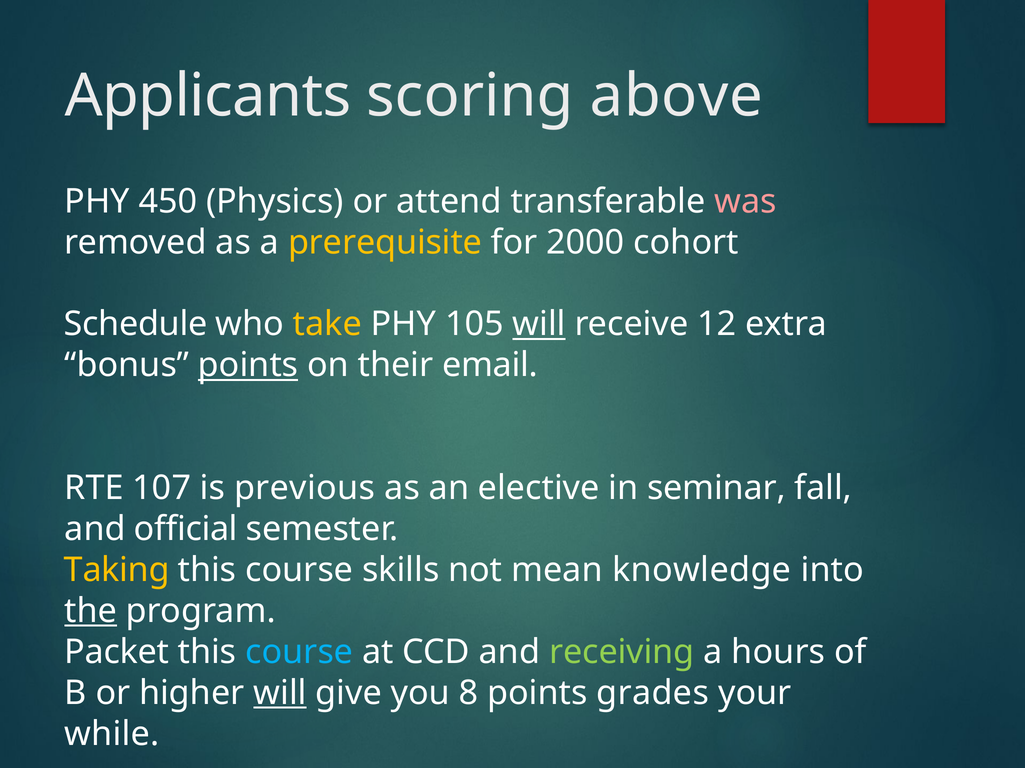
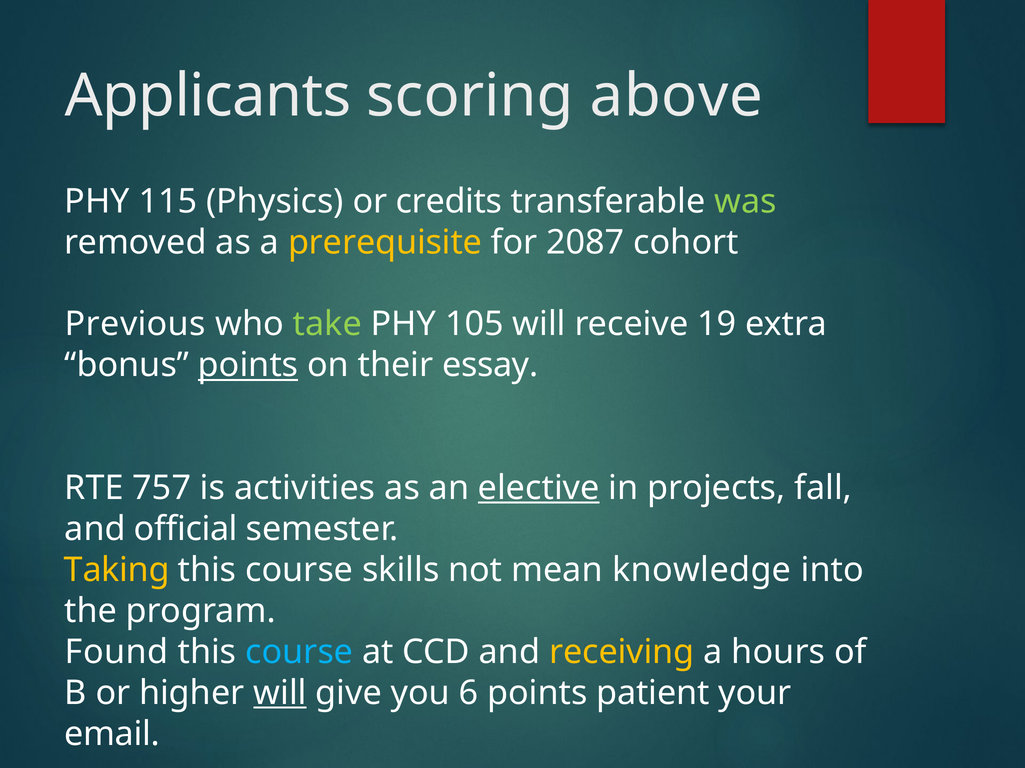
450: 450 -> 115
attend: attend -> credits
was colour: pink -> light green
2000: 2000 -> 2087
Schedule: Schedule -> Previous
take colour: yellow -> light green
will at (539, 324) underline: present -> none
12: 12 -> 19
email: email -> essay
107: 107 -> 757
previous: previous -> activities
elective underline: none -> present
seminar: seminar -> projects
the underline: present -> none
Packet: Packet -> Found
receiving colour: light green -> yellow
8: 8 -> 6
grades: grades -> patient
while: while -> email
